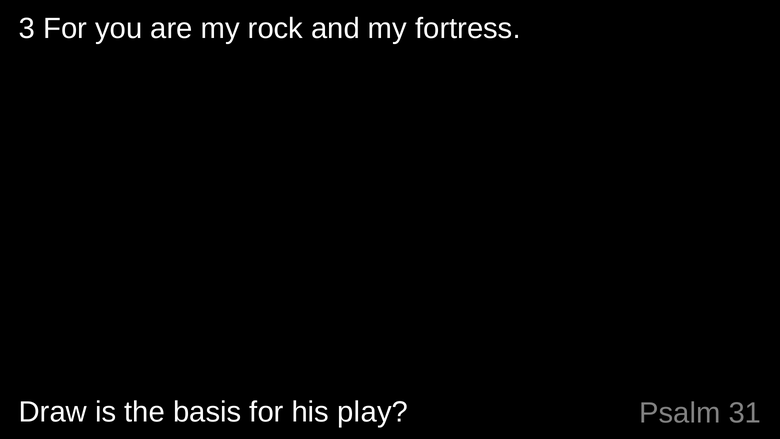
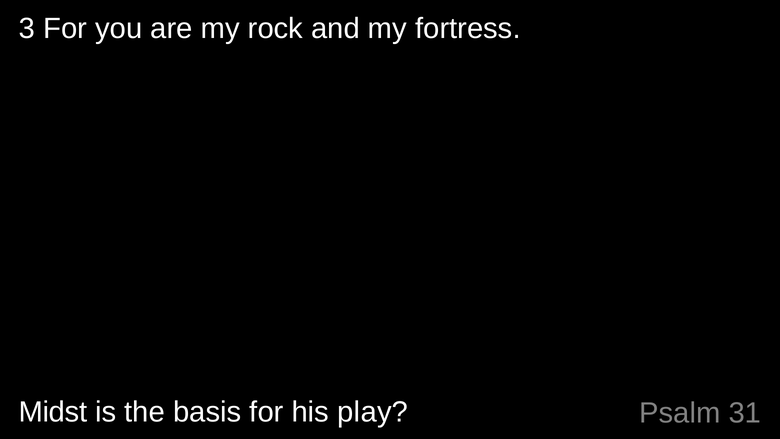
Draw: Draw -> Midst
